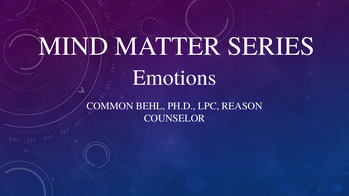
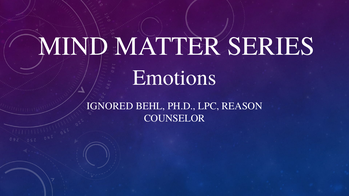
COMMON: COMMON -> IGNORED
